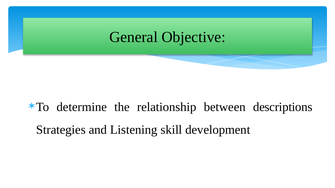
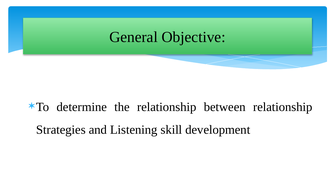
between descriptions: descriptions -> relationship
